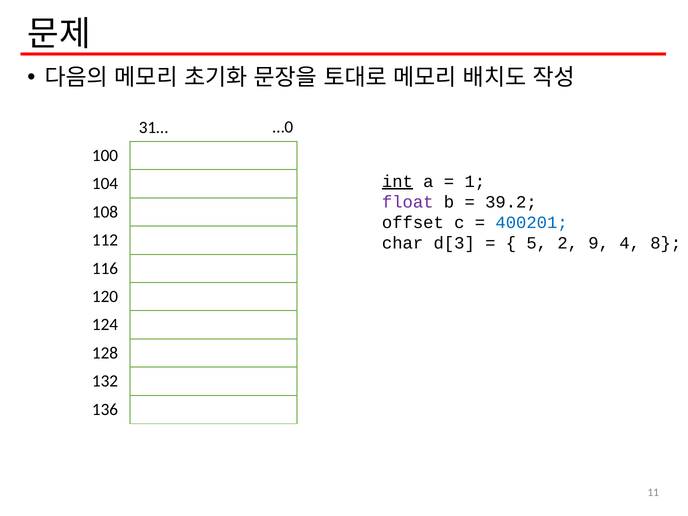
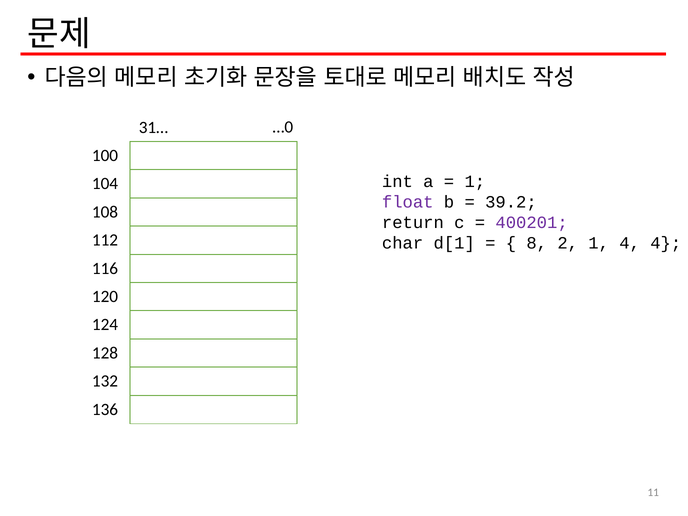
int underline: present -> none
offset: offset -> return
400201 at (532, 223) colour: blue -> purple
d[3: d[3 -> d[1
5 at (537, 243): 5 -> 8
2 9: 9 -> 1
4 8: 8 -> 4
